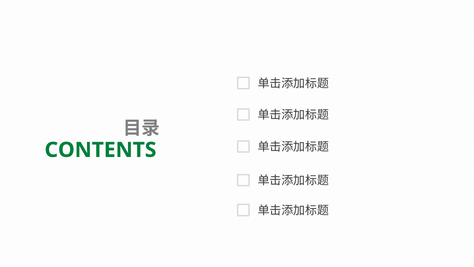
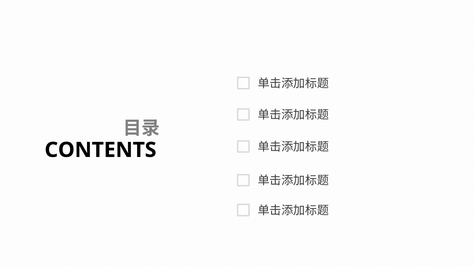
CONTENTS colour: green -> black
